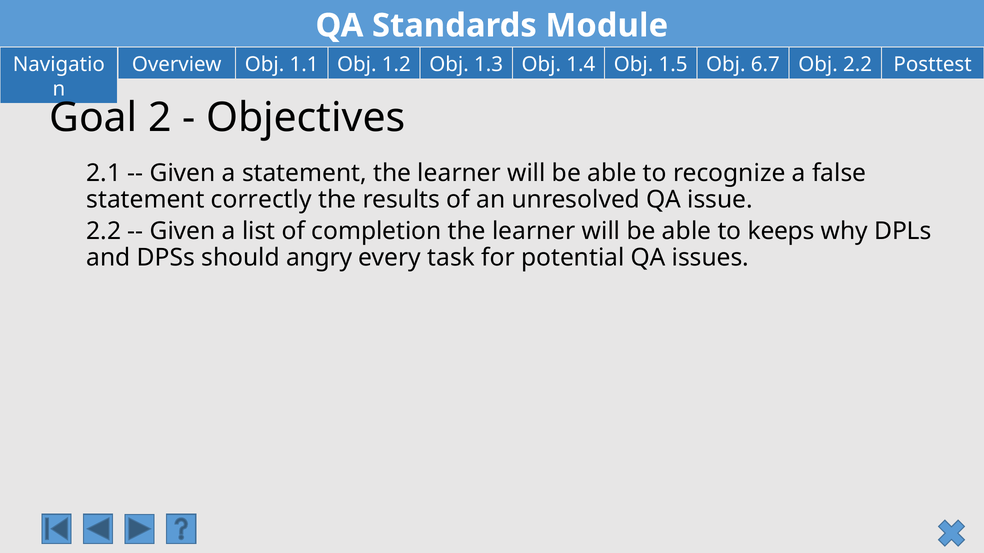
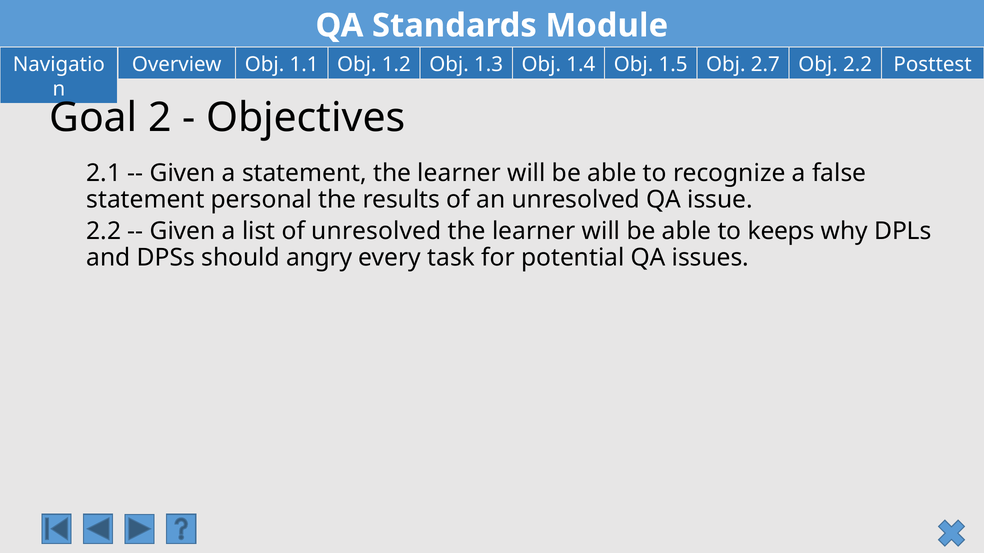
6.7: 6.7 -> 2.7
correctly: correctly -> personal
of completion: completion -> unresolved
